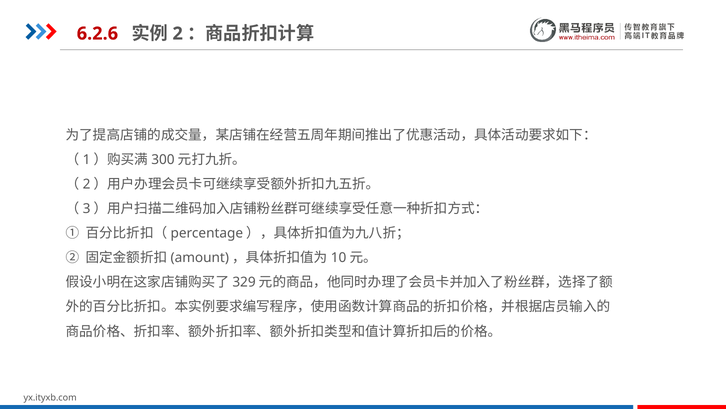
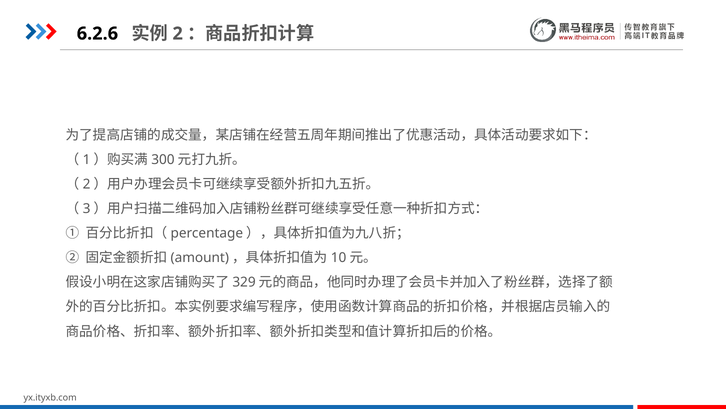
6.2.6 colour: red -> black
